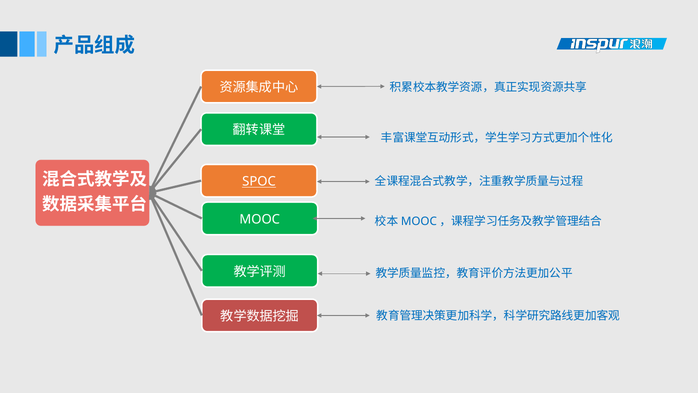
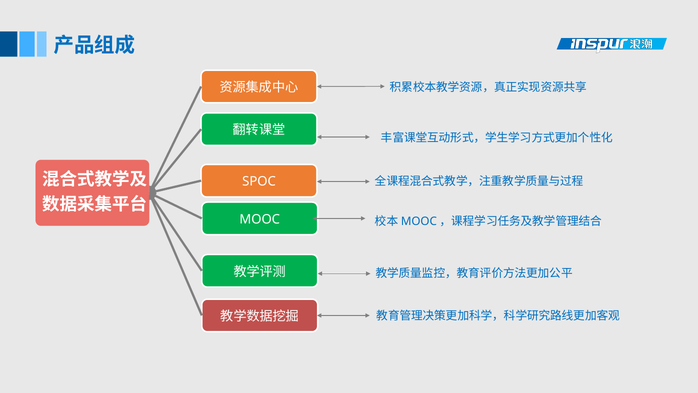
SPOC underline: present -> none
